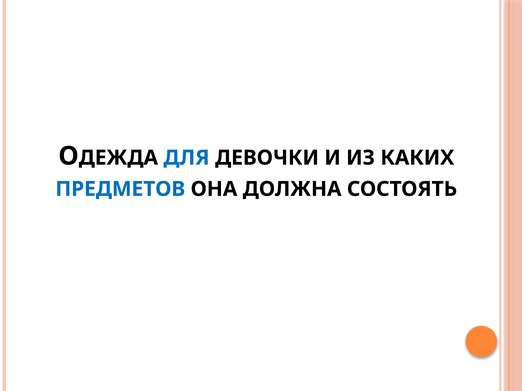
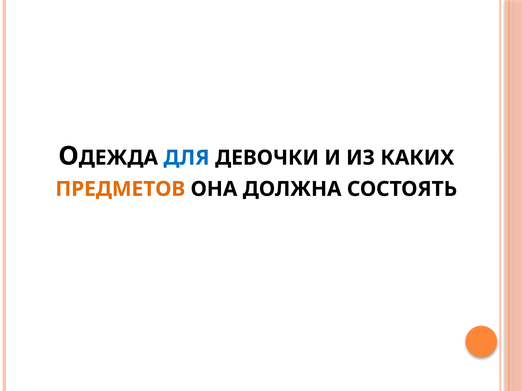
ПРЕДМЕТОВ colour: blue -> orange
